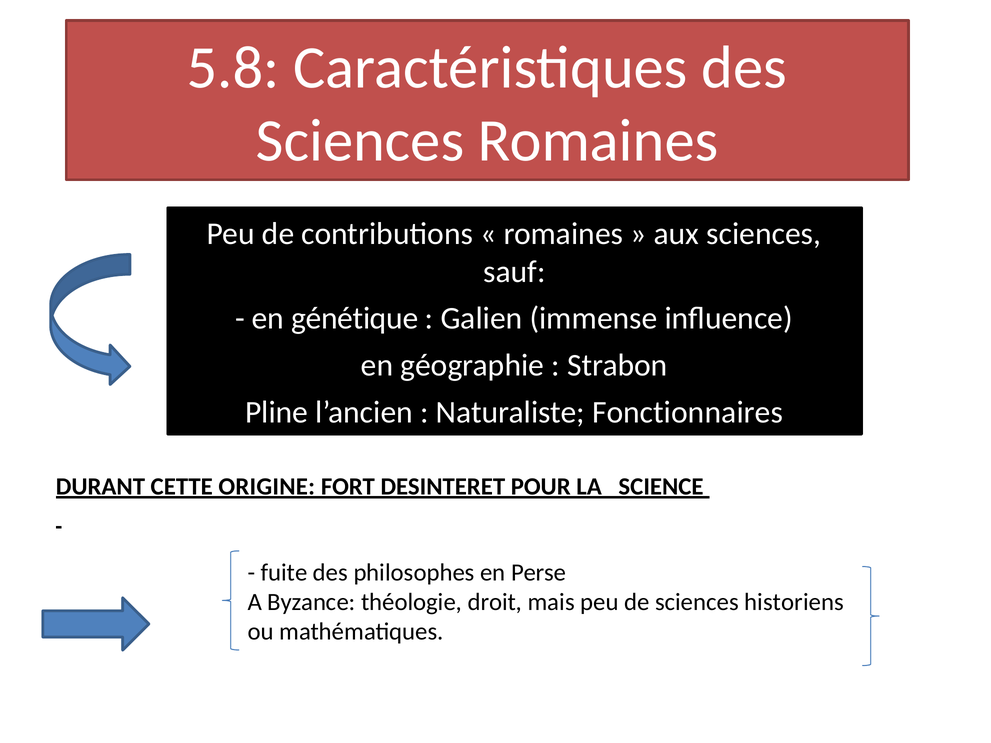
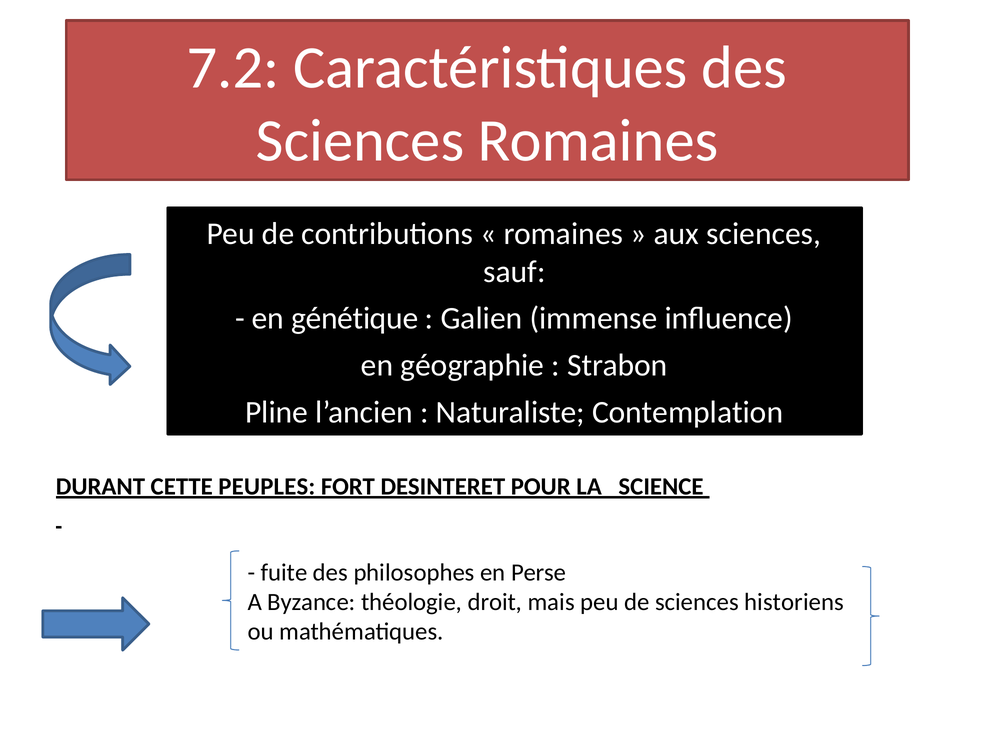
5.8: 5.8 -> 7.2
Fonctionnaires: Fonctionnaires -> Contemplation
ORIGINE: ORIGINE -> PEUPLES
